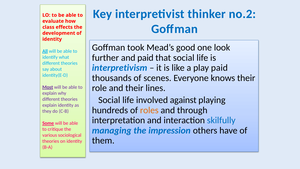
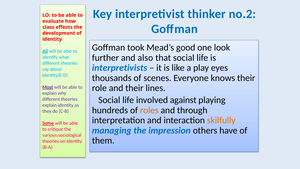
and paid: paid -> also
interpretivism: interpretivism -> interpretivists
play paid: paid -> eyes
skilfully colour: blue -> orange
